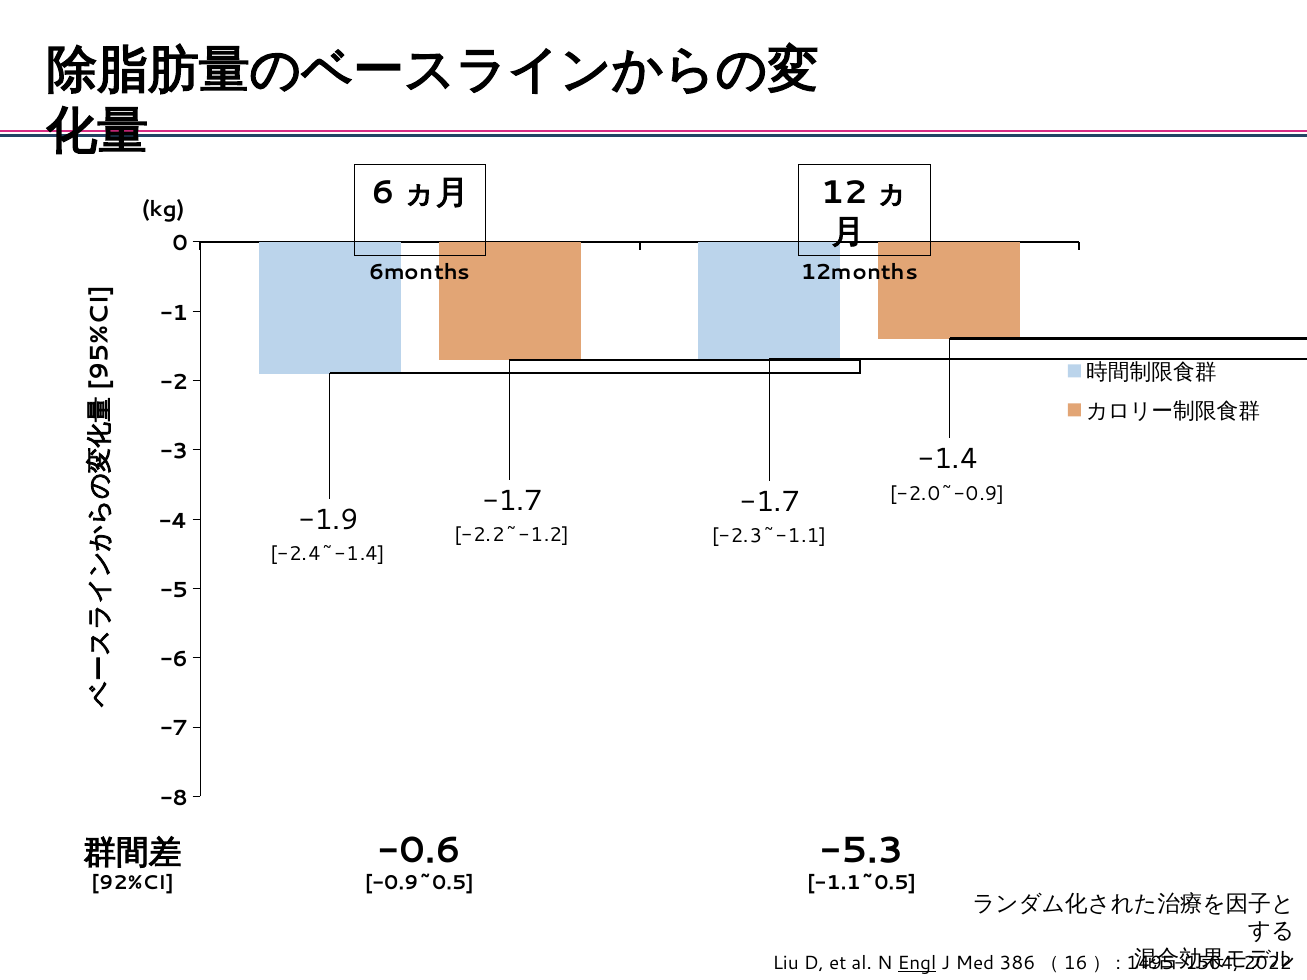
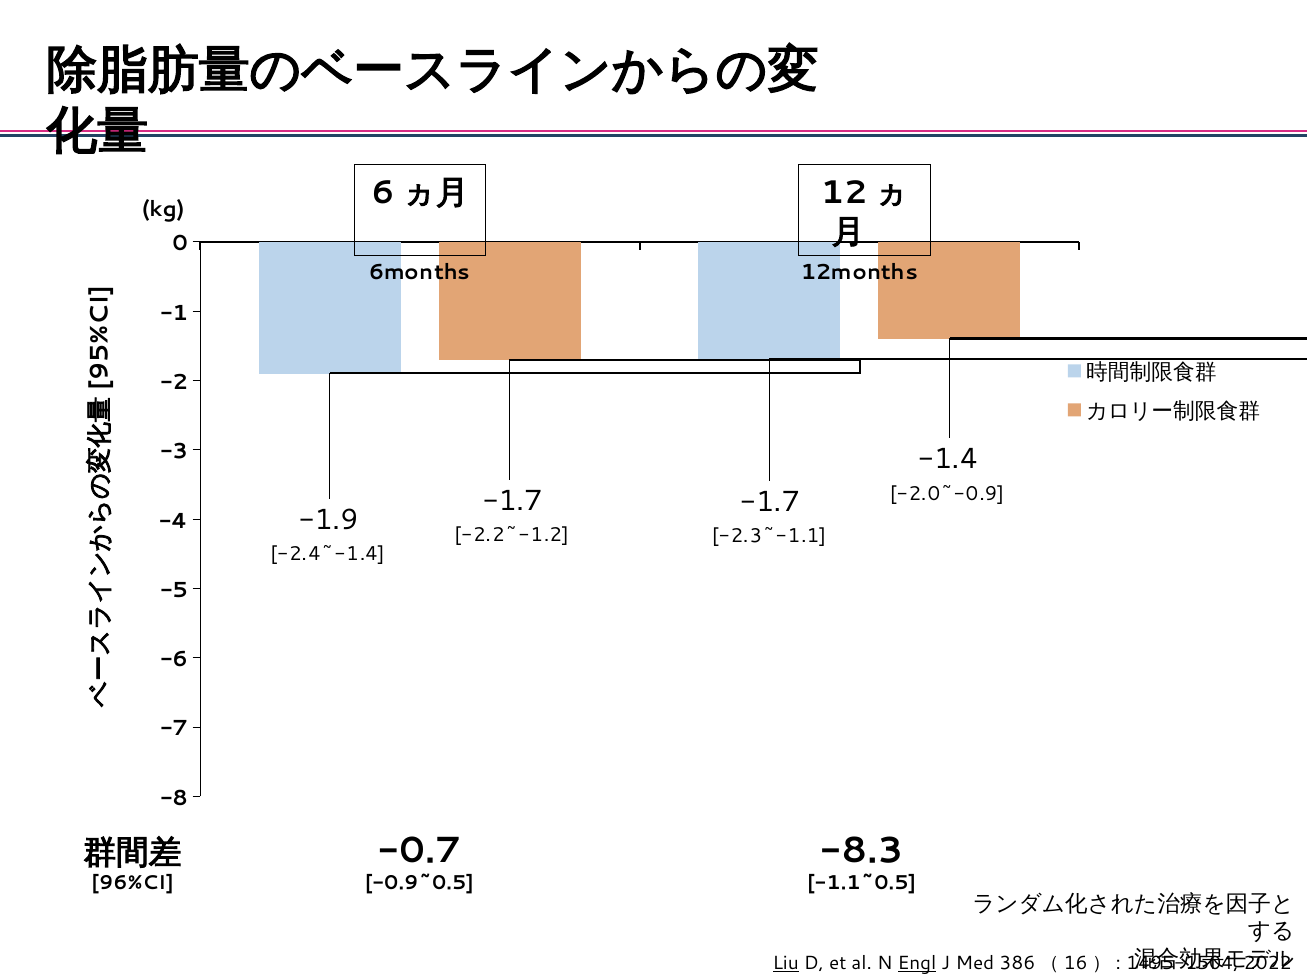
-0.6: -0.6 -> -0.7
-5.3: -5.3 -> -8.3
92%CI: 92%CI -> 96%CI
Liu underline: none -> present
